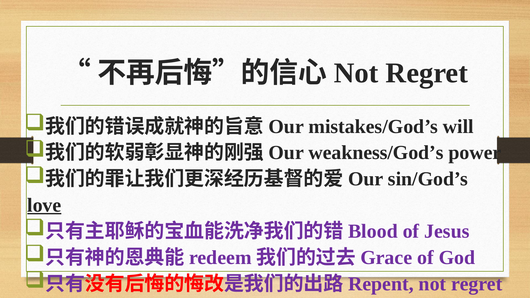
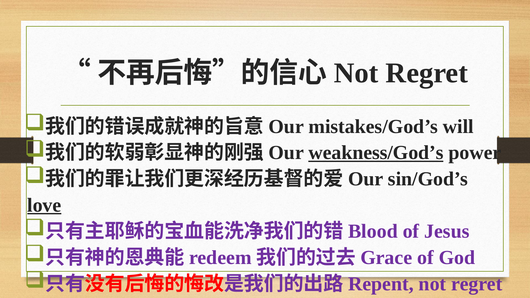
weakness/God’s underline: none -> present
